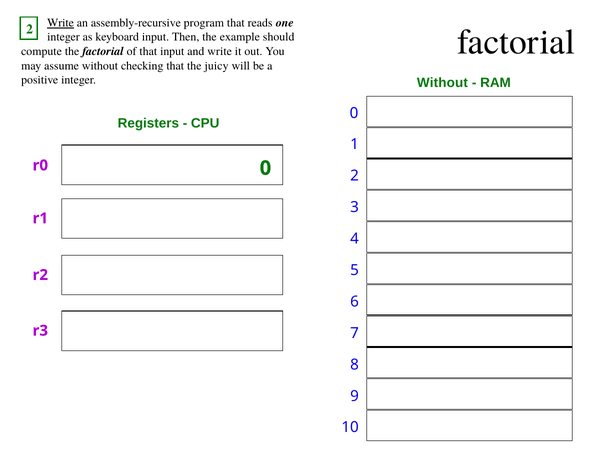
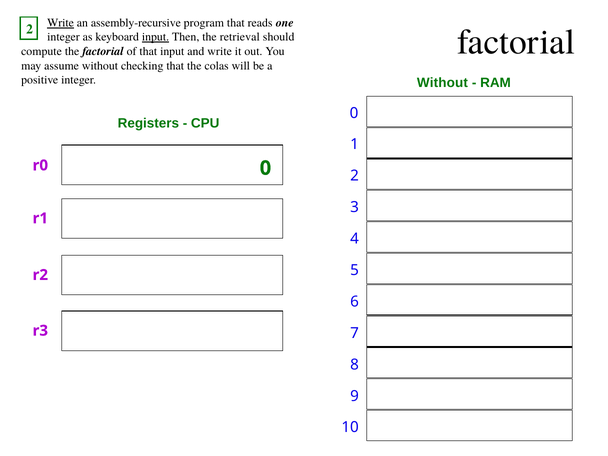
input at (156, 37) underline: none -> present
example: example -> retrieval
juicy: juicy -> colas
